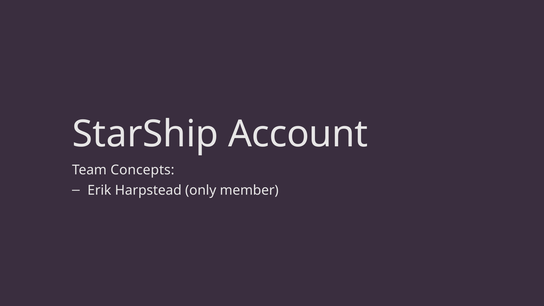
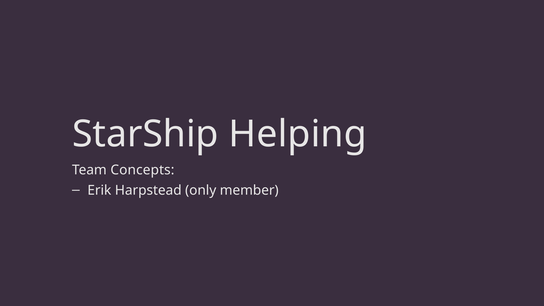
Account: Account -> Helping
